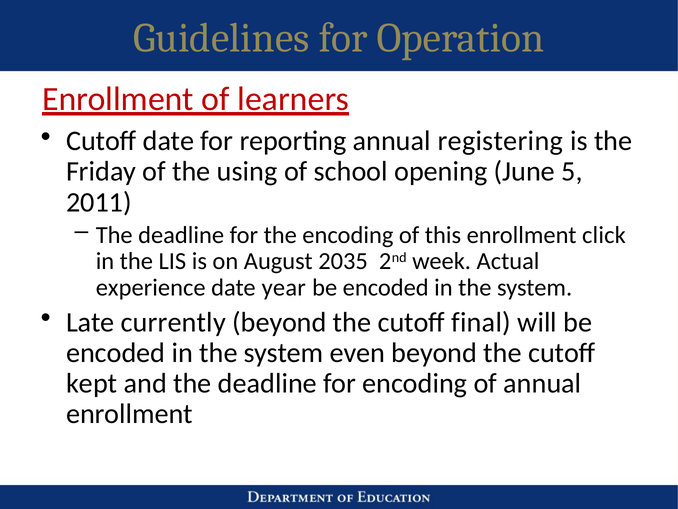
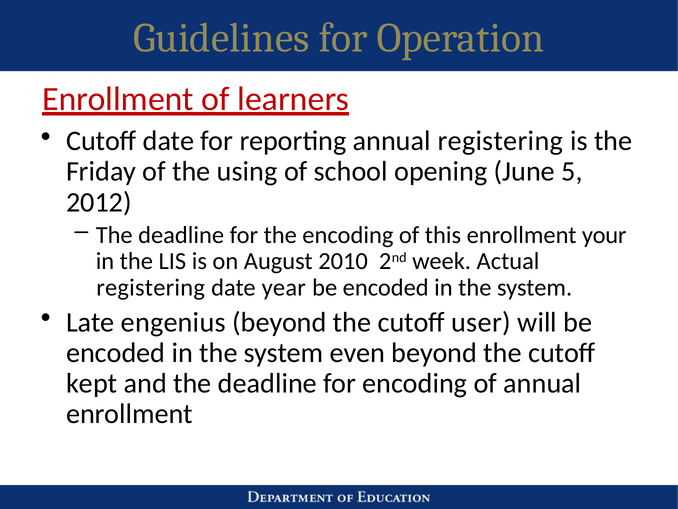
2011: 2011 -> 2012
click: click -> your
2035: 2035 -> 2010
experience at (151, 288): experience -> registering
currently: currently -> engenius
final: final -> user
